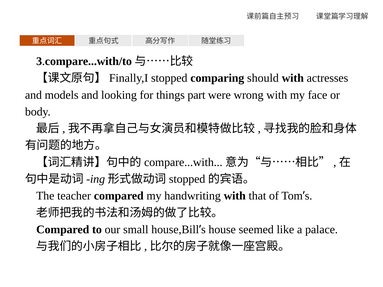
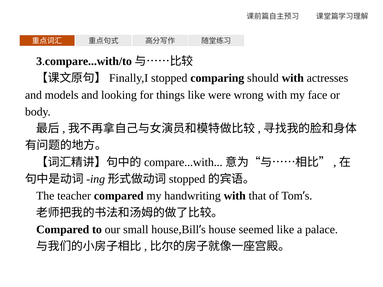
things part: part -> like
